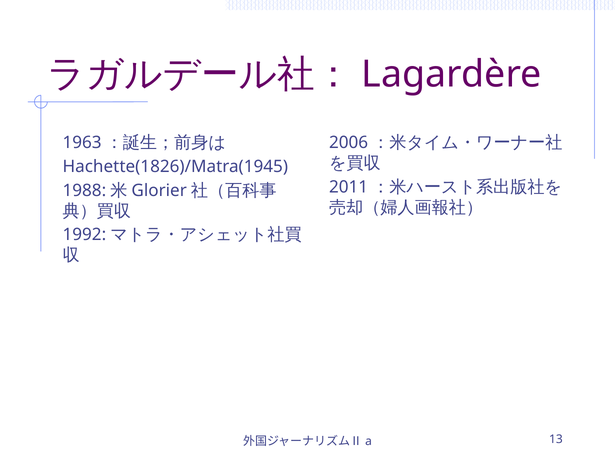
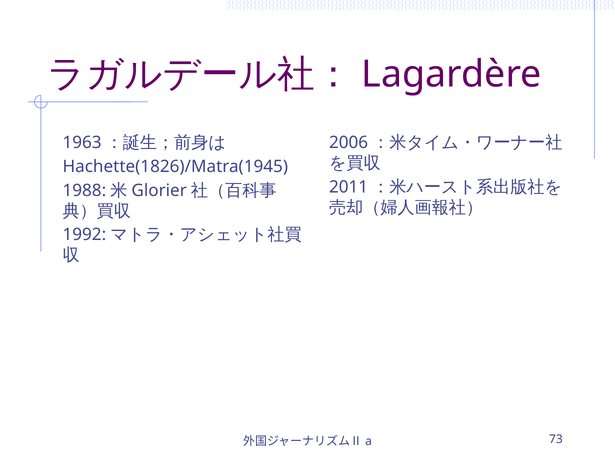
13: 13 -> 73
